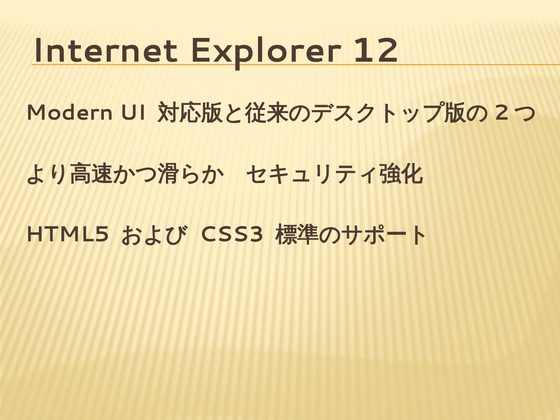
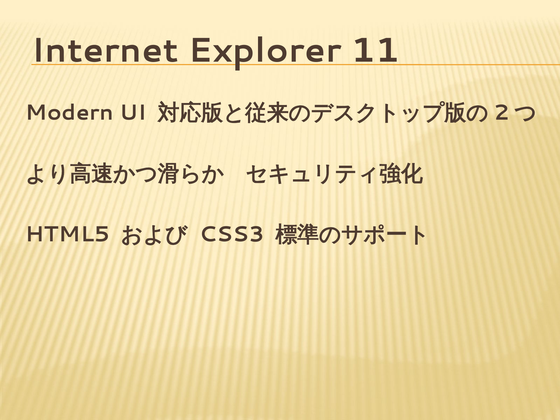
12: 12 -> 11
